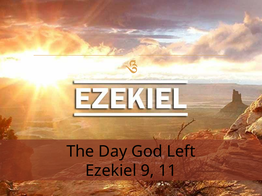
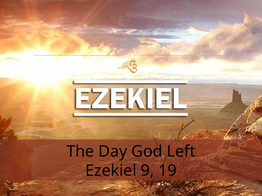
11: 11 -> 19
